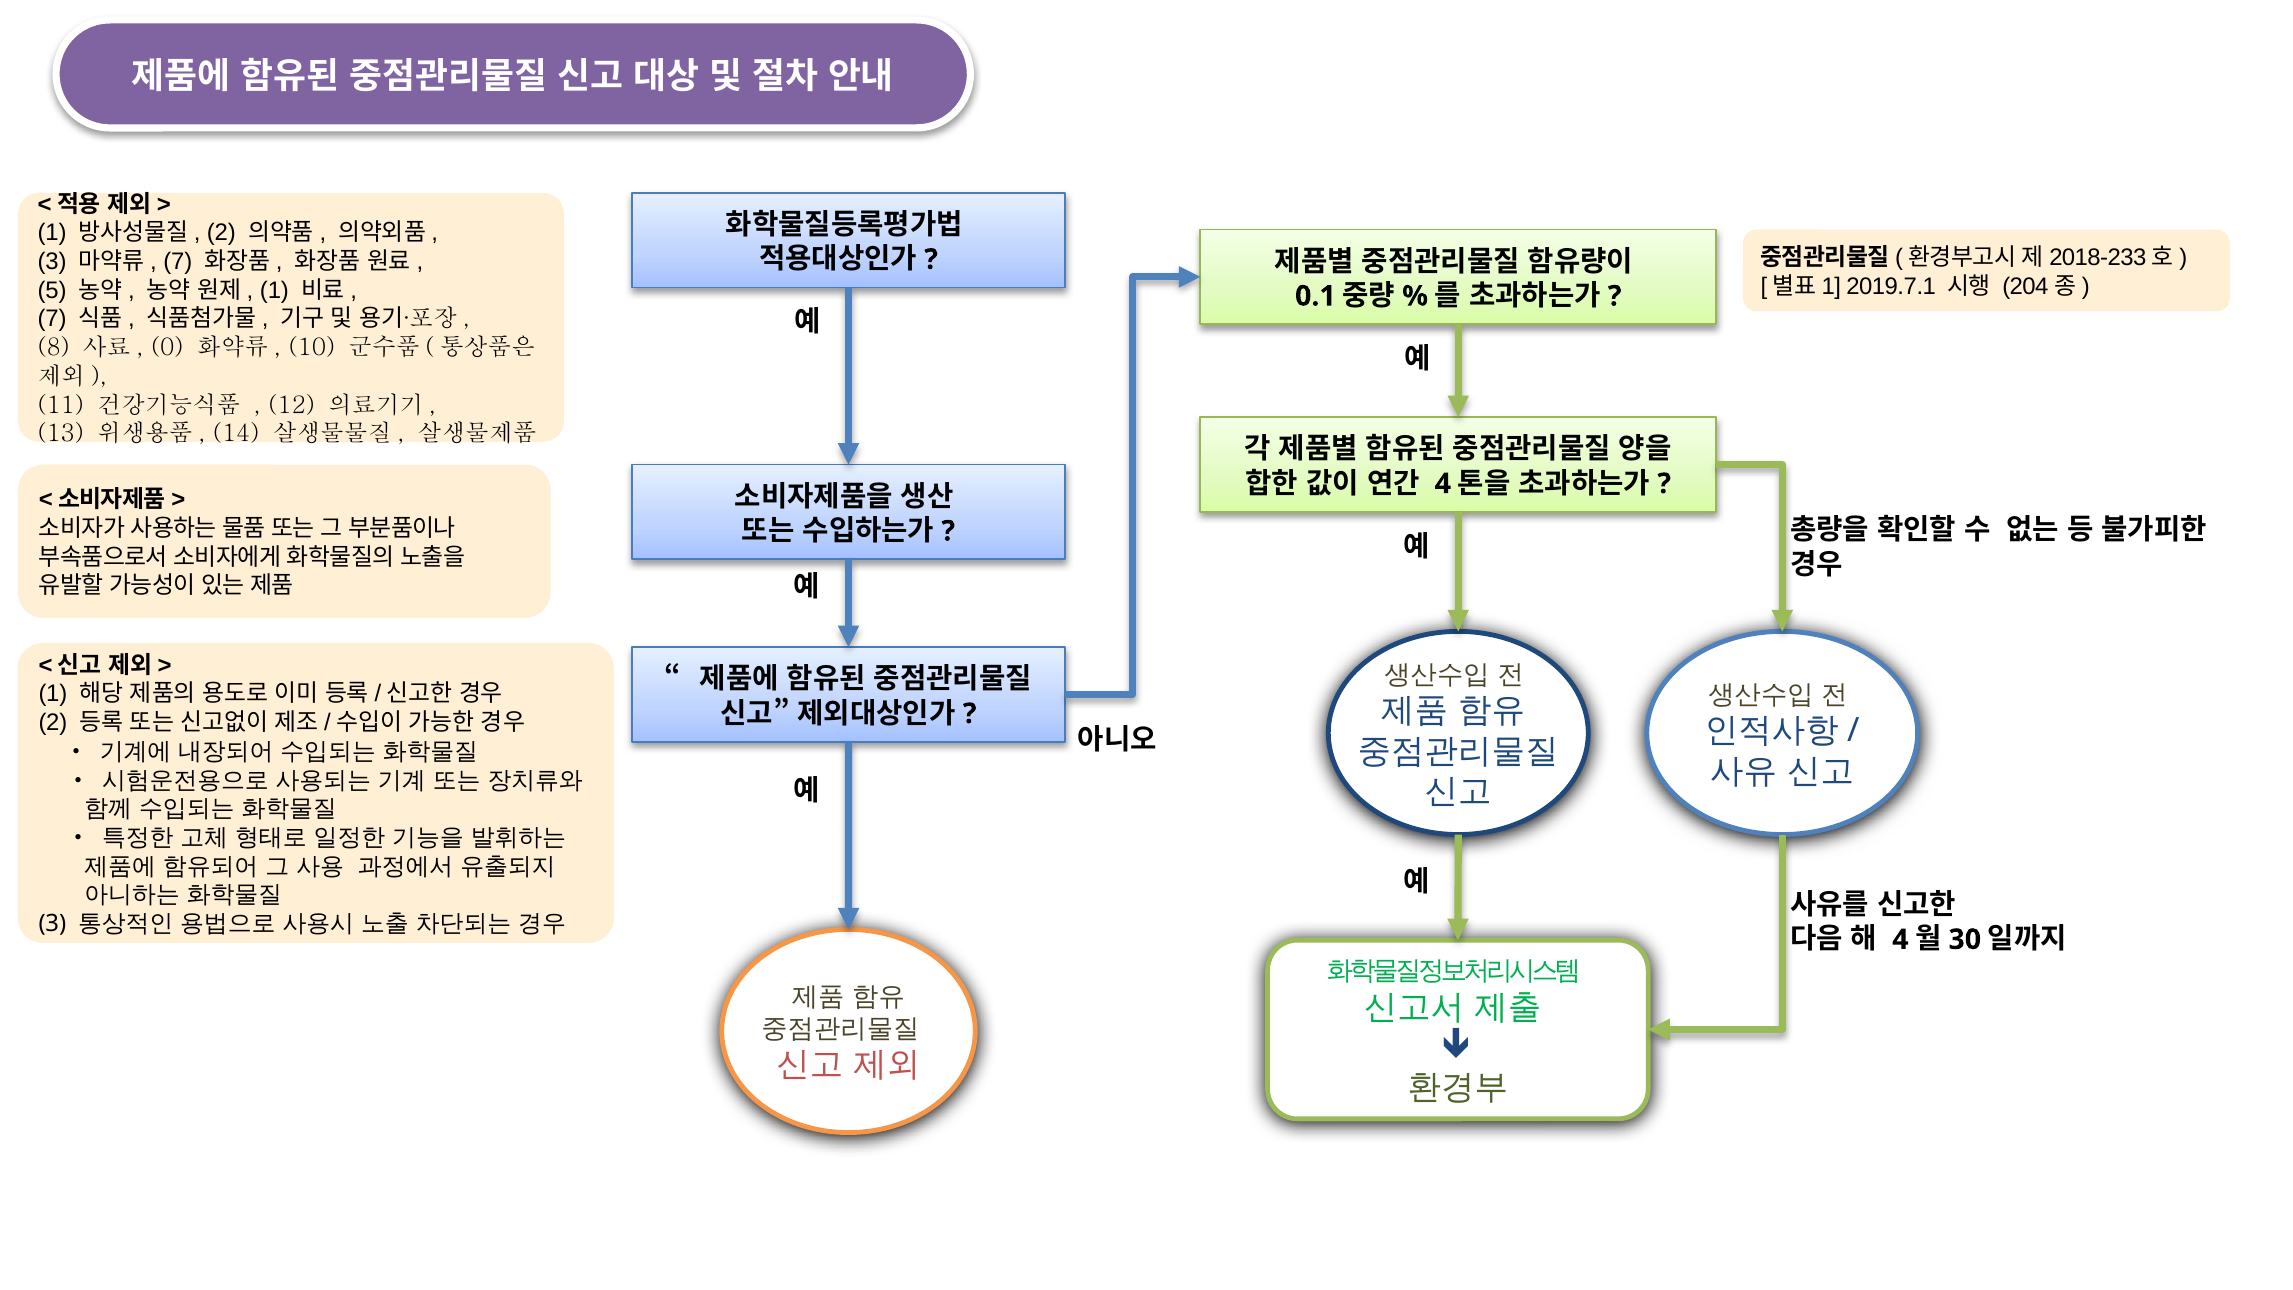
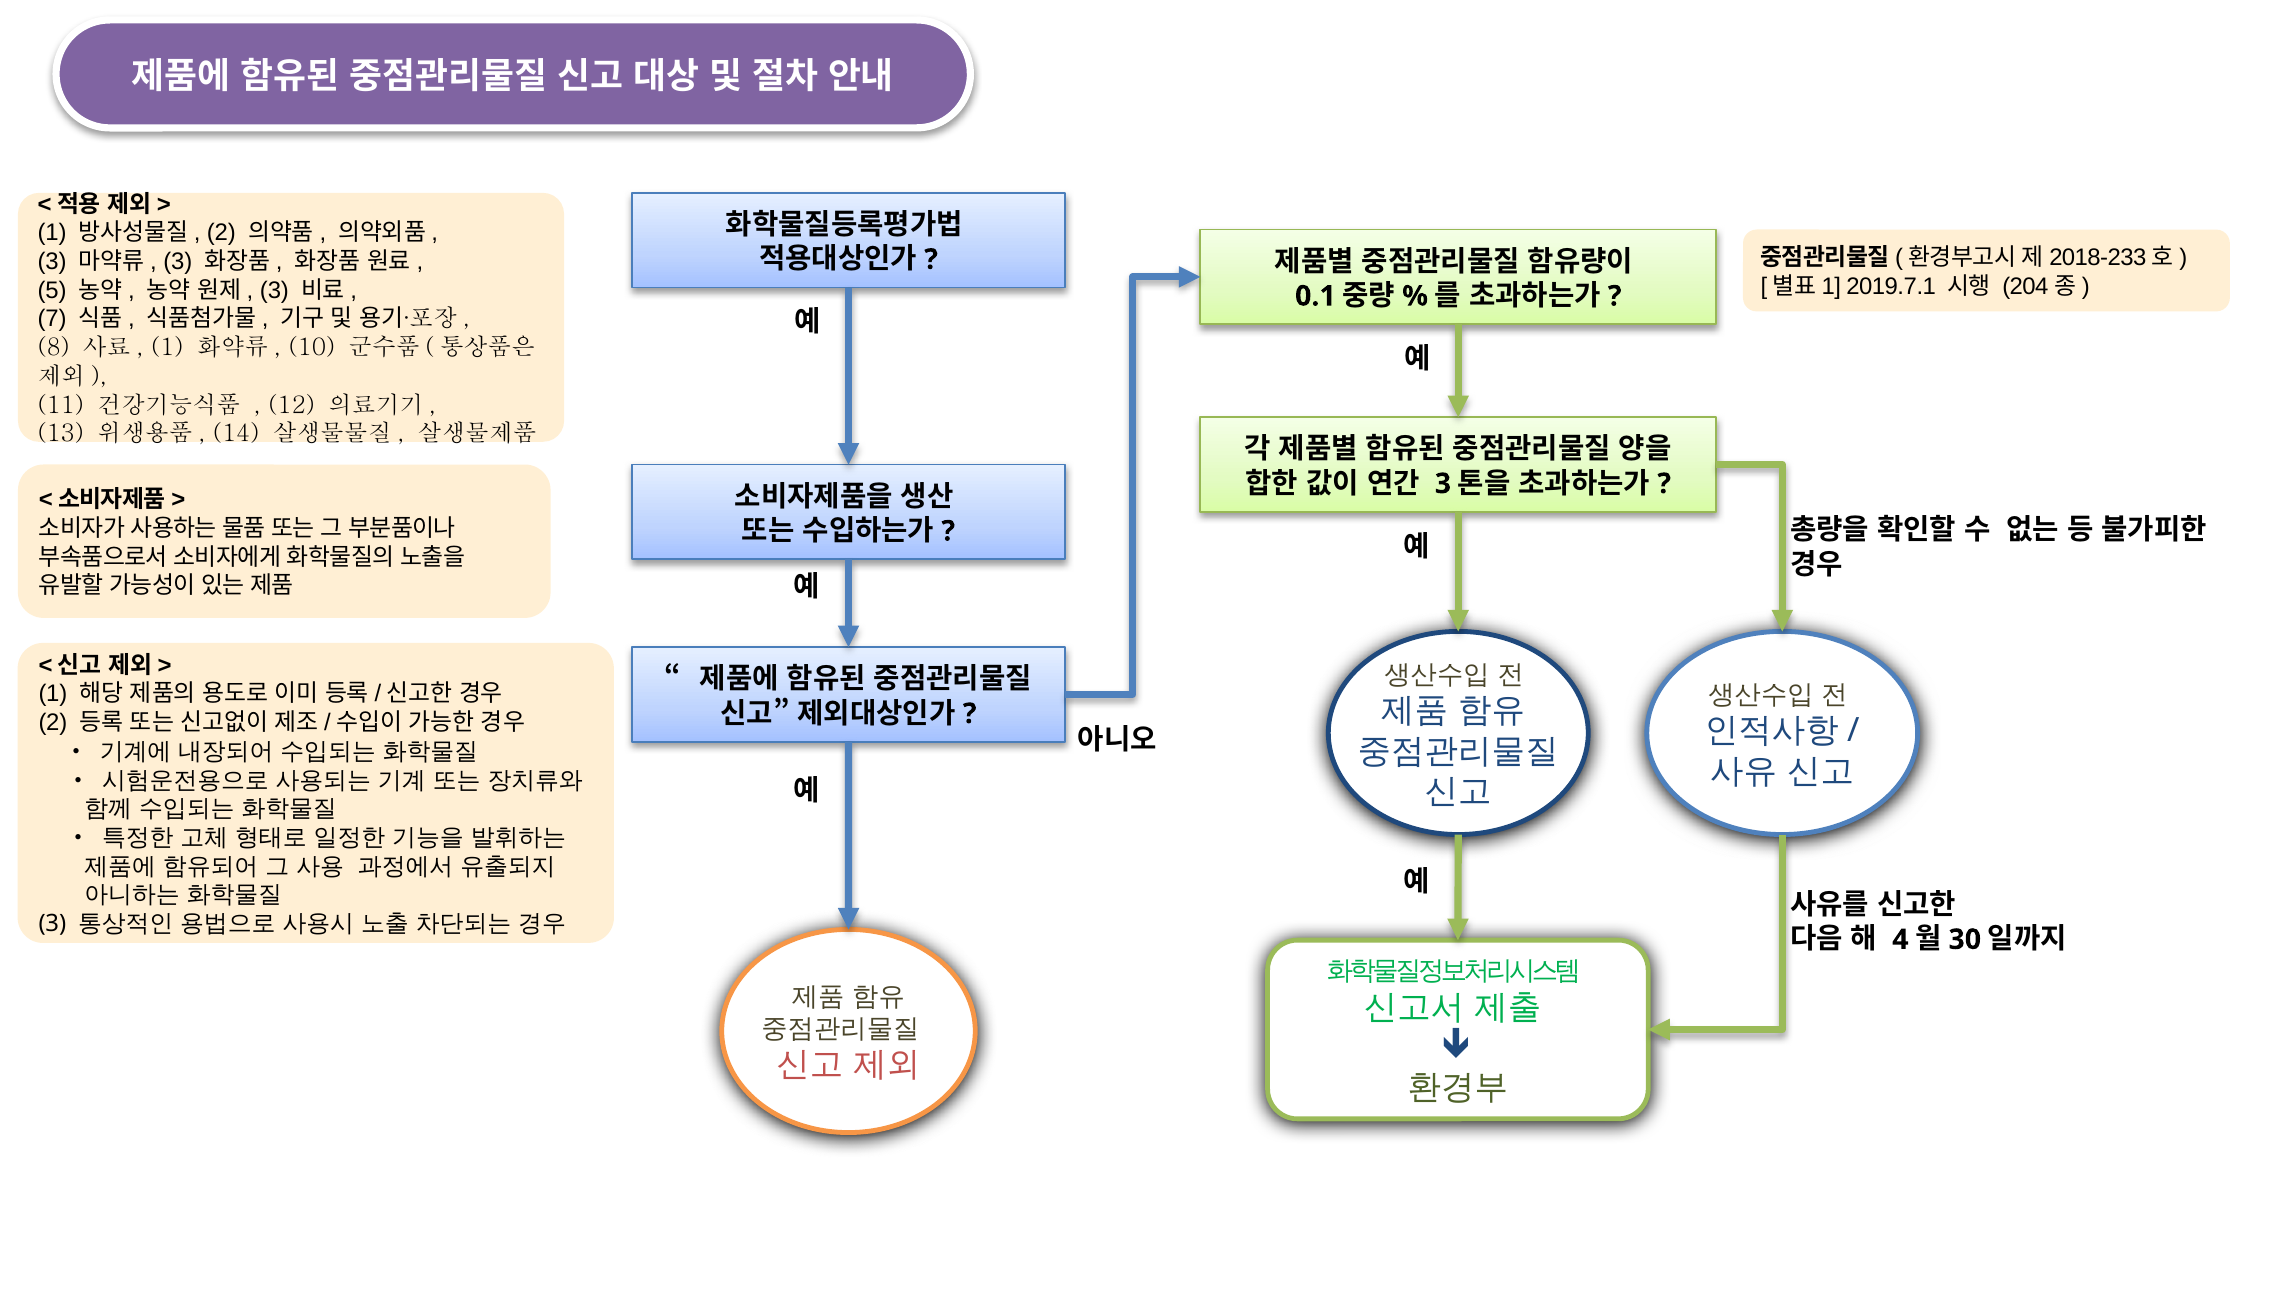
7 at (178, 262): 7 -> 3
1 at (274, 290): 1 -> 3
0 at (167, 348): 0 -> 1
4 at (1443, 484): 4 -> 3
